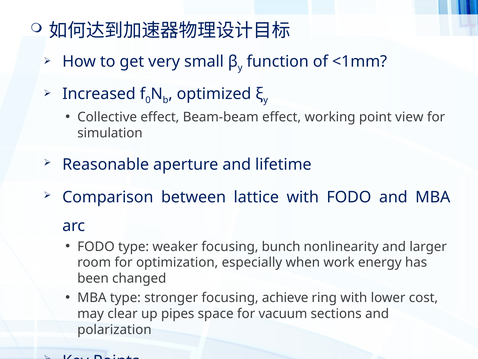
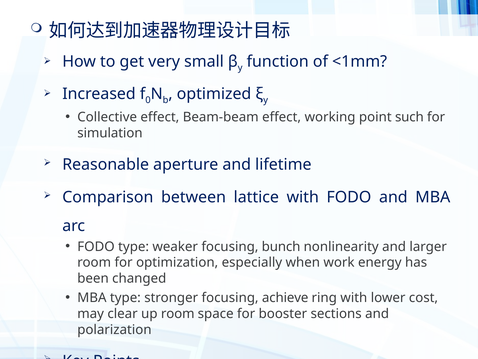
view: view -> such
up pipes: pipes -> room
vacuum: vacuum -> booster
